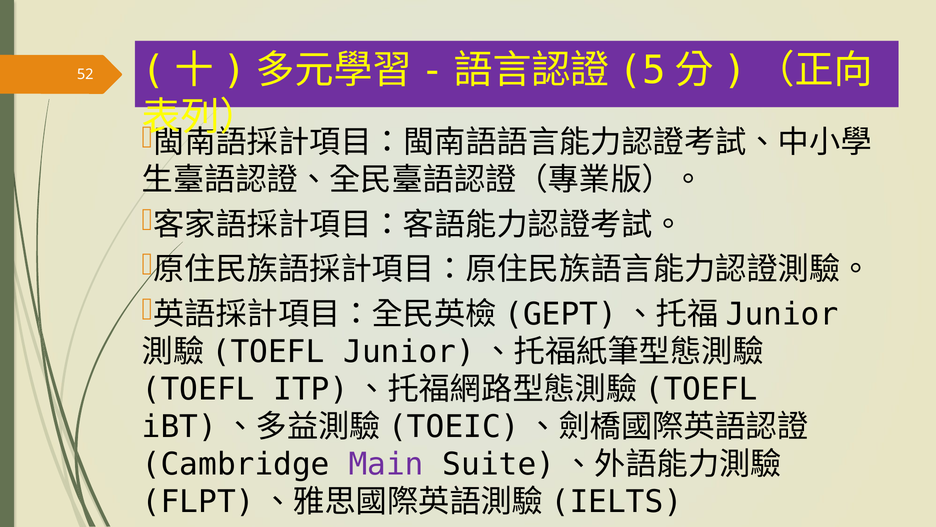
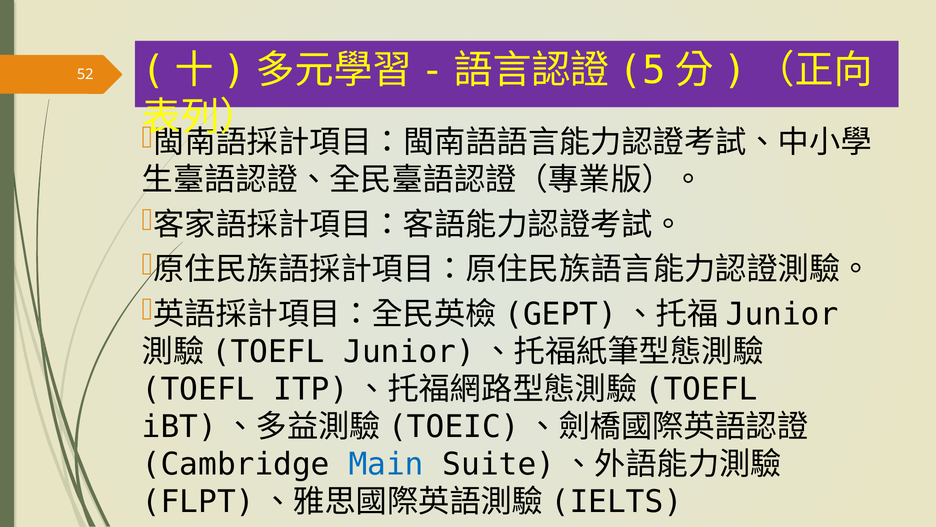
Main colour: purple -> blue
